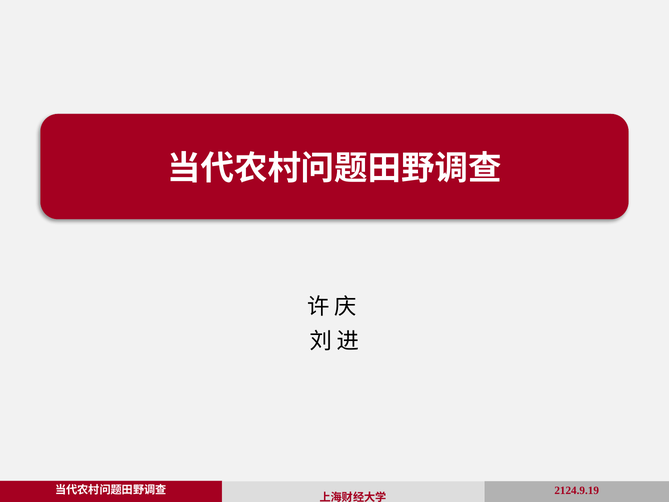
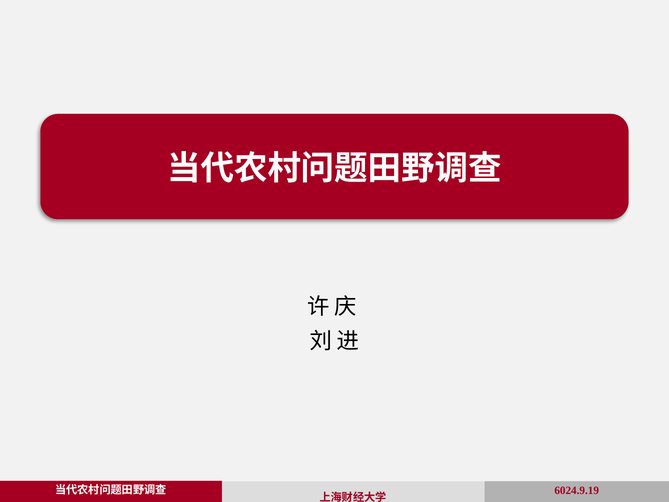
2124.9.19: 2124.9.19 -> 6024.9.19
